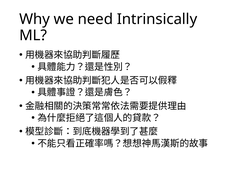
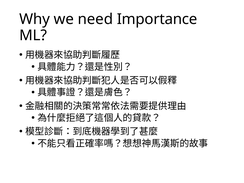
Intrinsically: Intrinsically -> Importance
